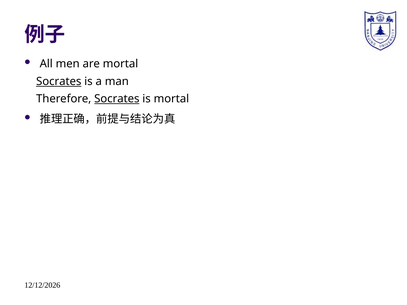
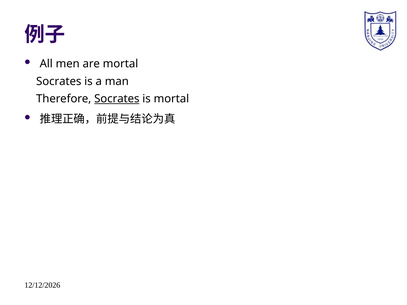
Socrates at (59, 81) underline: present -> none
